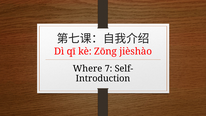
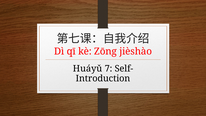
Where: Where -> Huáyǔ
